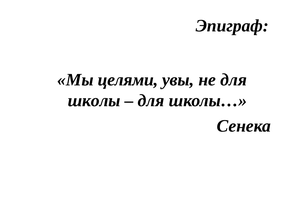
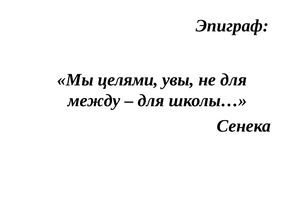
школы: школы -> между
